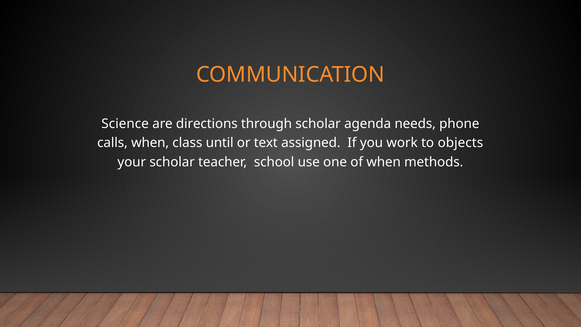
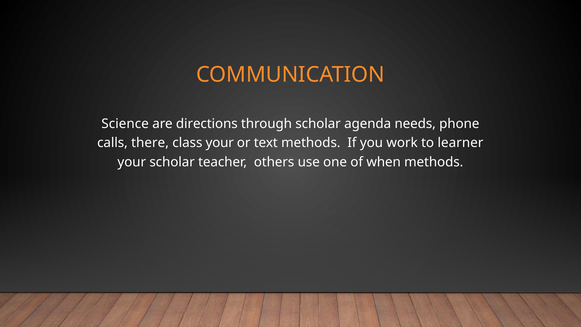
calls when: when -> there
class until: until -> your
text assigned: assigned -> methods
objects: objects -> learner
school: school -> others
